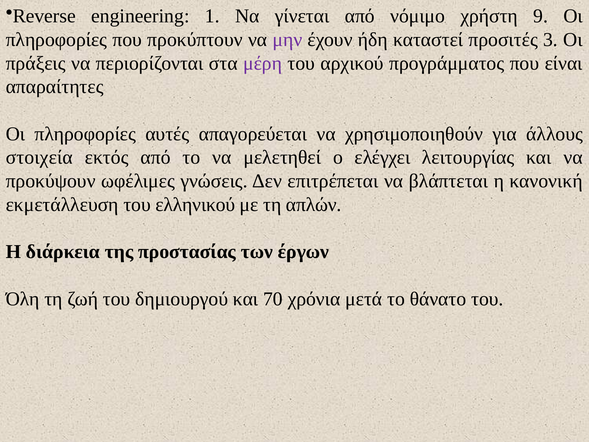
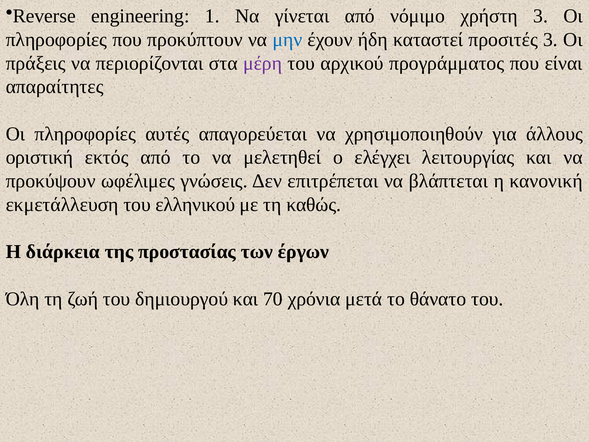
χρήστη 9: 9 -> 3
μην colour: purple -> blue
στοιχεία: στοιχεία -> οριστική
απλών: απλών -> καθώς
